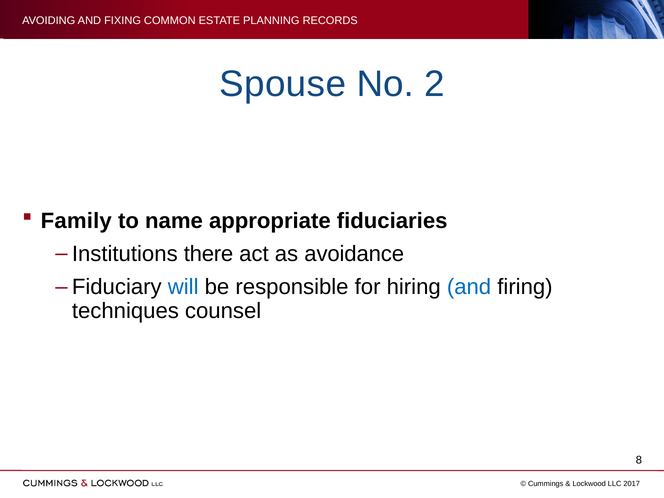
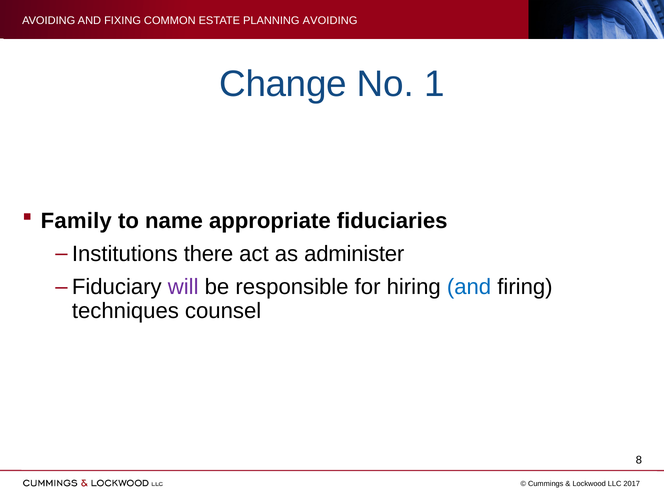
PLANNING RECORDS: RECORDS -> AVOIDING
Spouse: Spouse -> Change
2: 2 -> 1
avoidance: avoidance -> administer
will colour: blue -> purple
